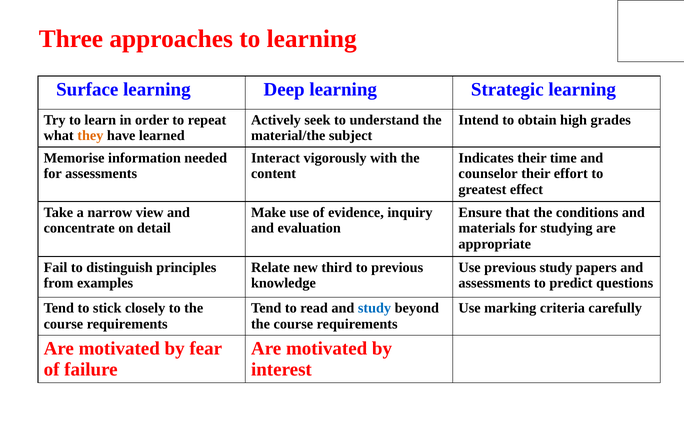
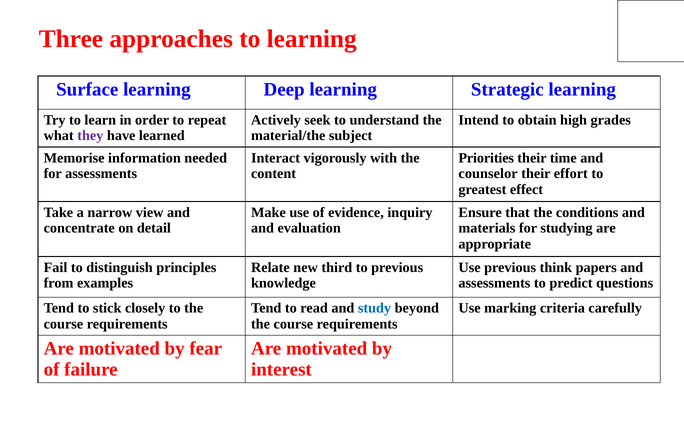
they colour: orange -> purple
Indicates: Indicates -> Priorities
previous study: study -> think
